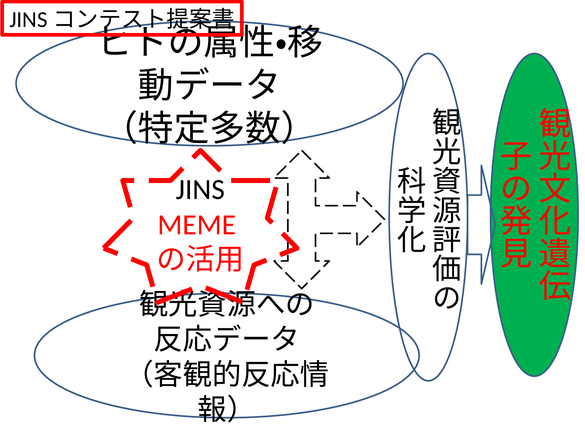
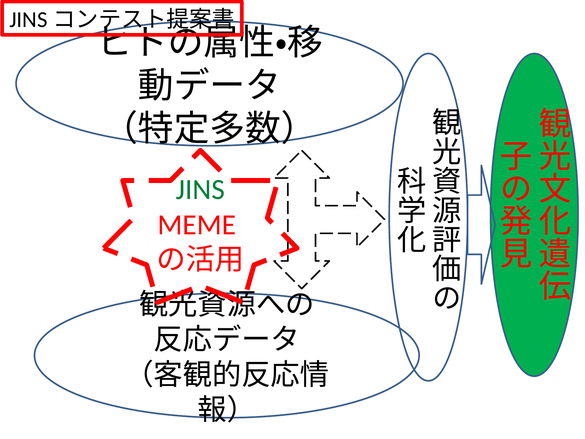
JINS colour: black -> green
